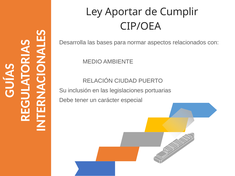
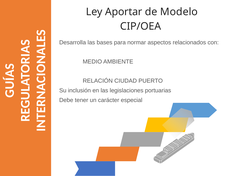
Cumplir: Cumplir -> Modelo
